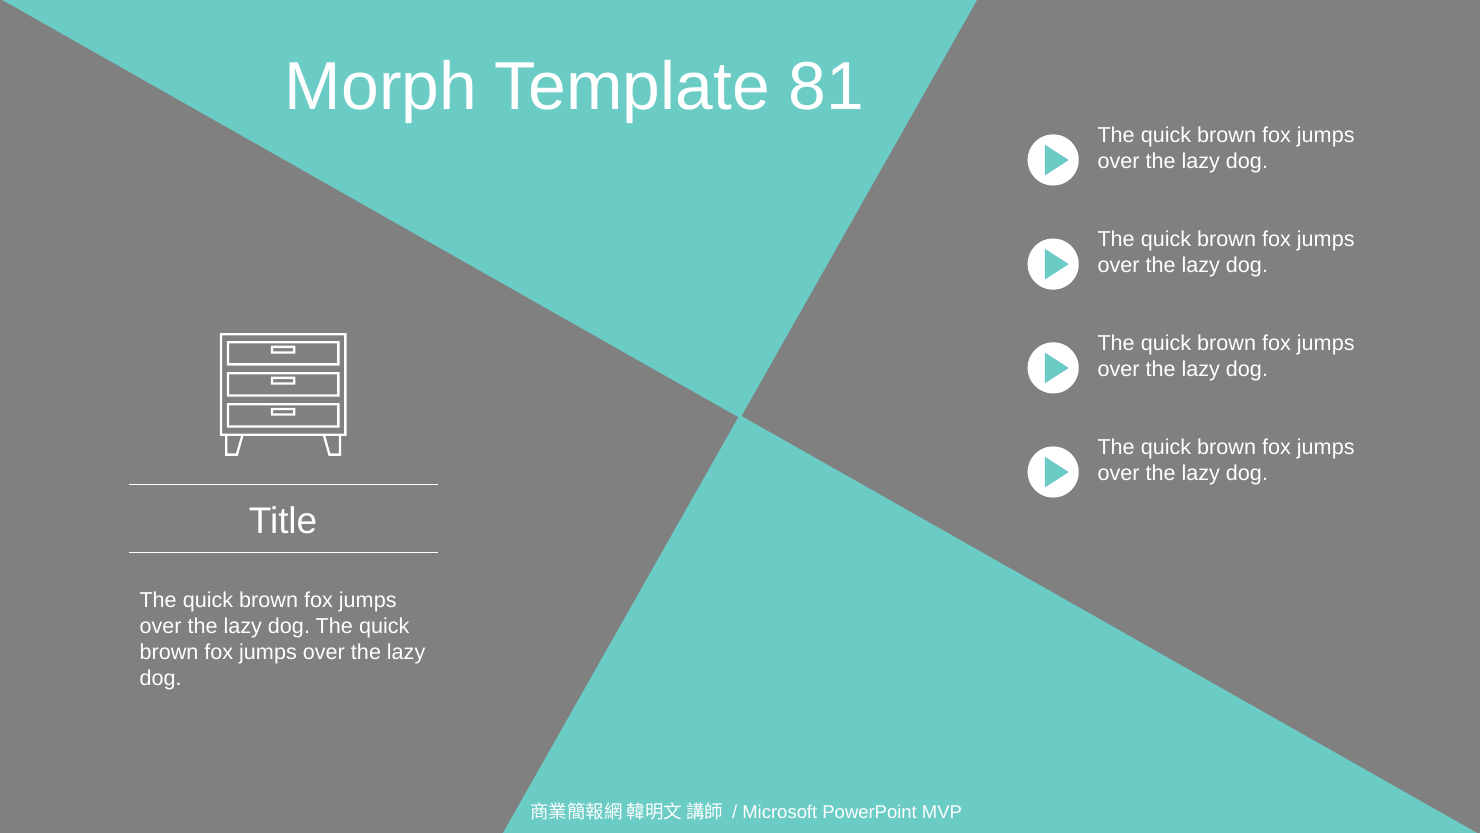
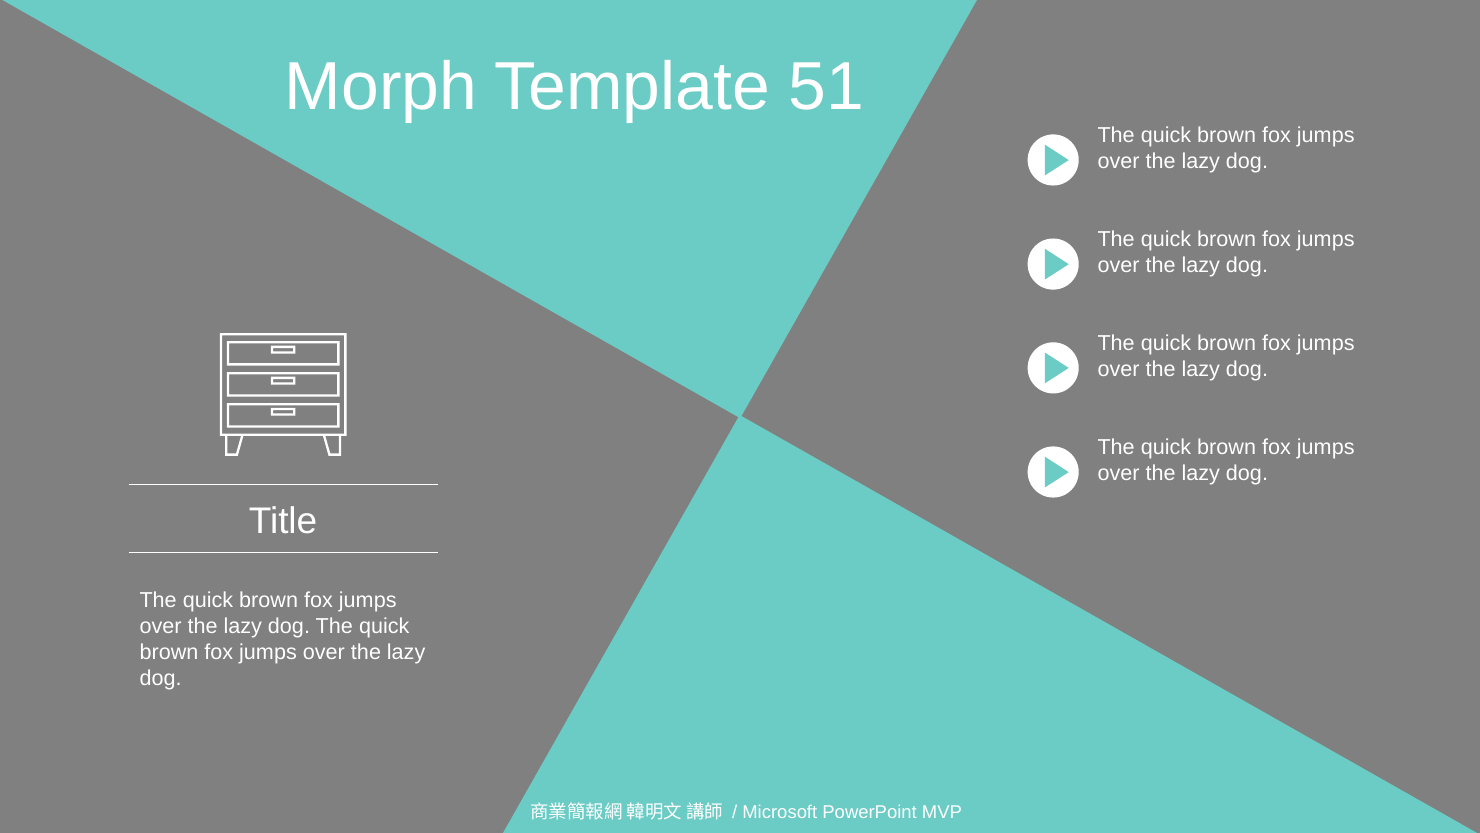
81: 81 -> 51
